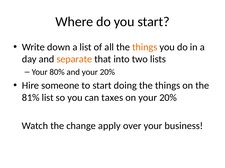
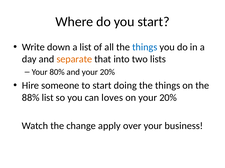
things at (145, 47) colour: orange -> blue
81%: 81% -> 88%
taxes: taxes -> loves
